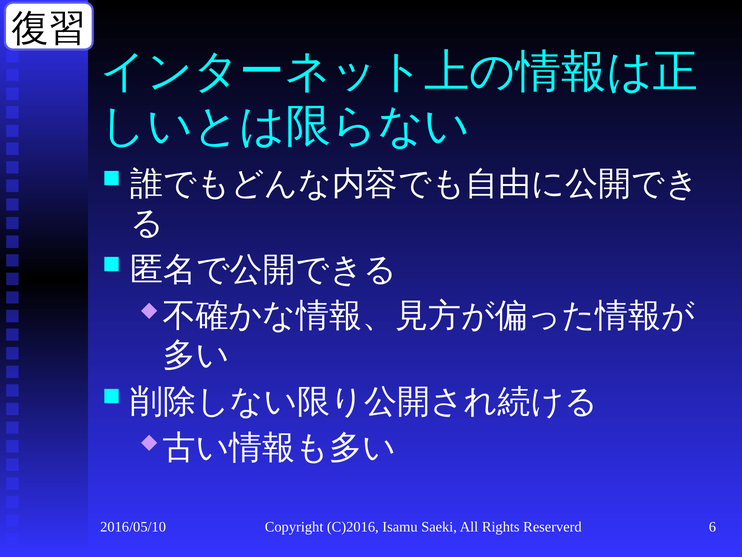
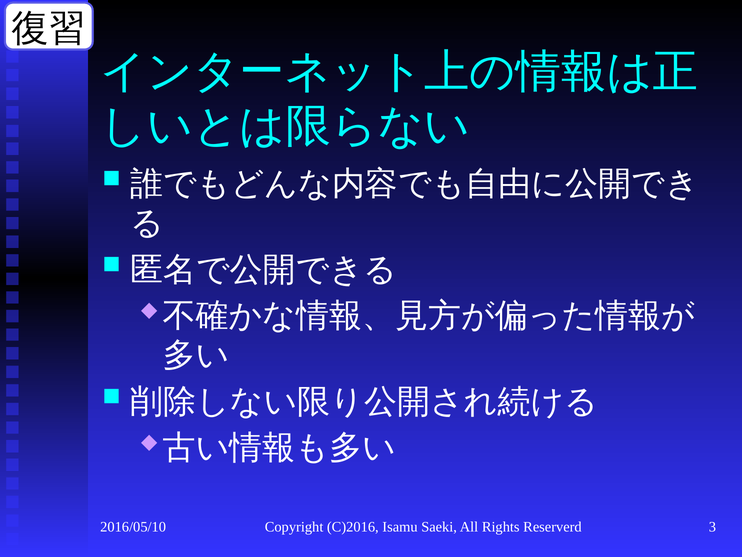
6: 6 -> 3
